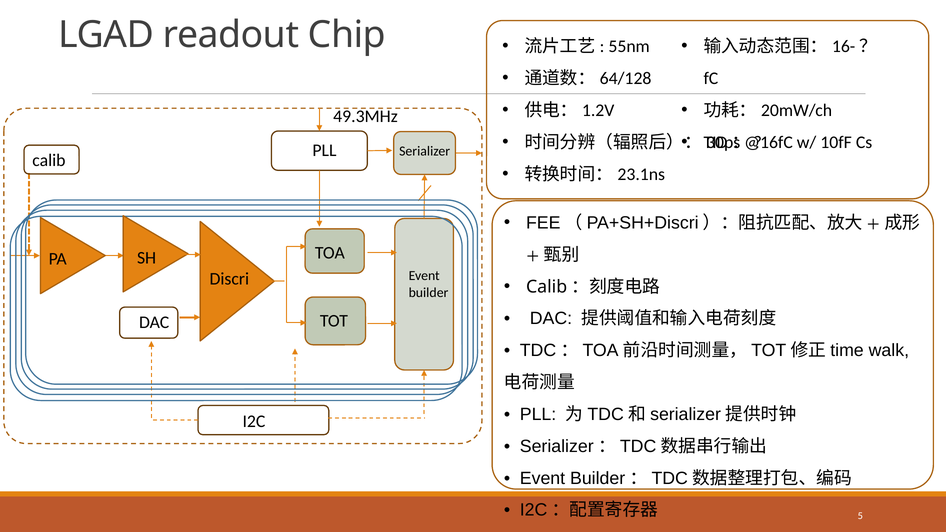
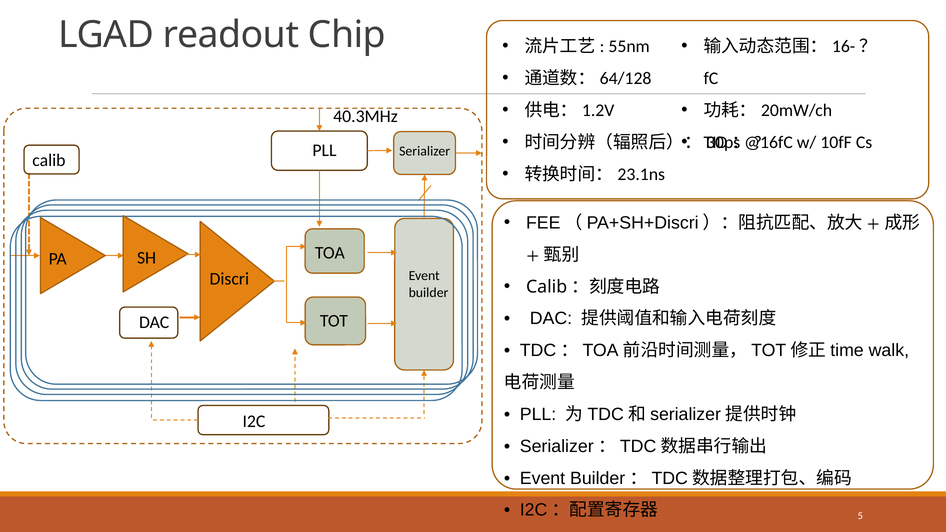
49.3MHz: 49.3MHz -> 40.3MHz
